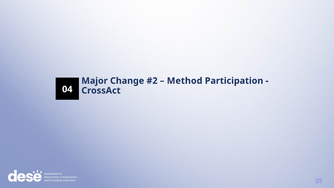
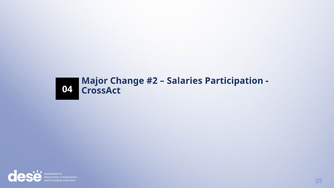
Method: Method -> Salaries
